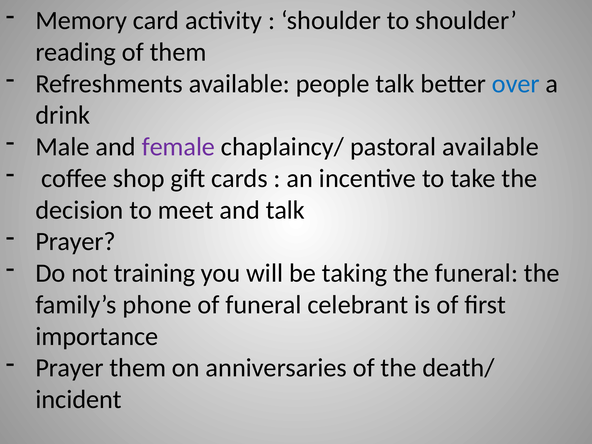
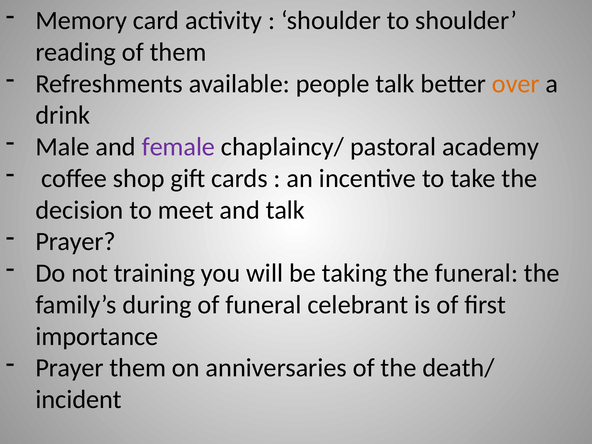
over colour: blue -> orange
pastoral available: available -> academy
phone: phone -> during
